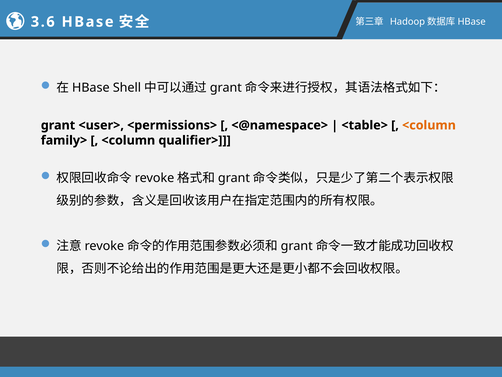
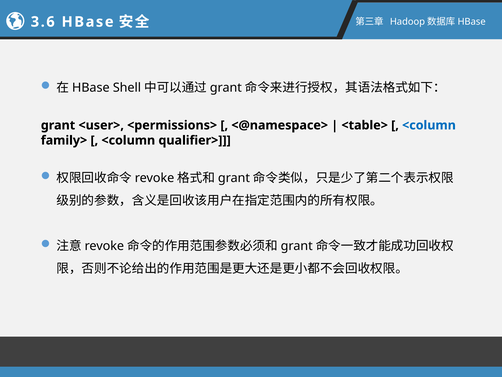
<column at (429, 125) colour: orange -> blue
